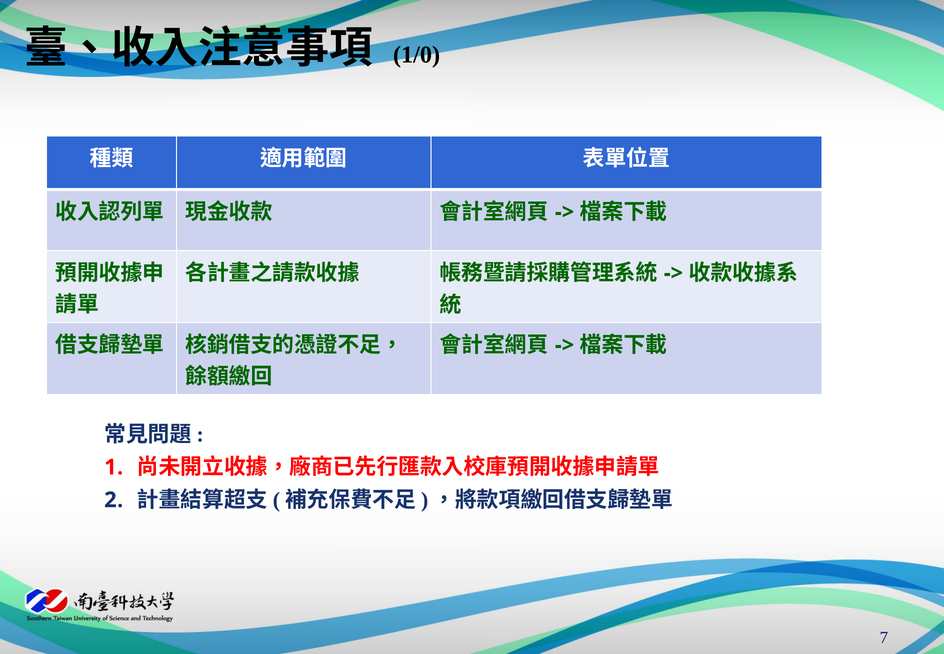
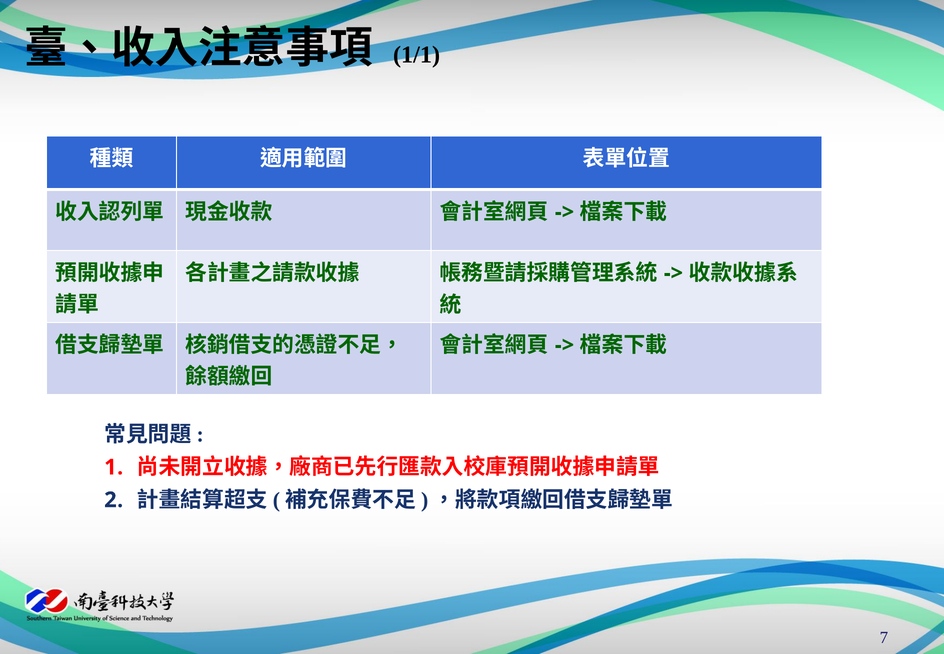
1/0: 1/0 -> 1/1
